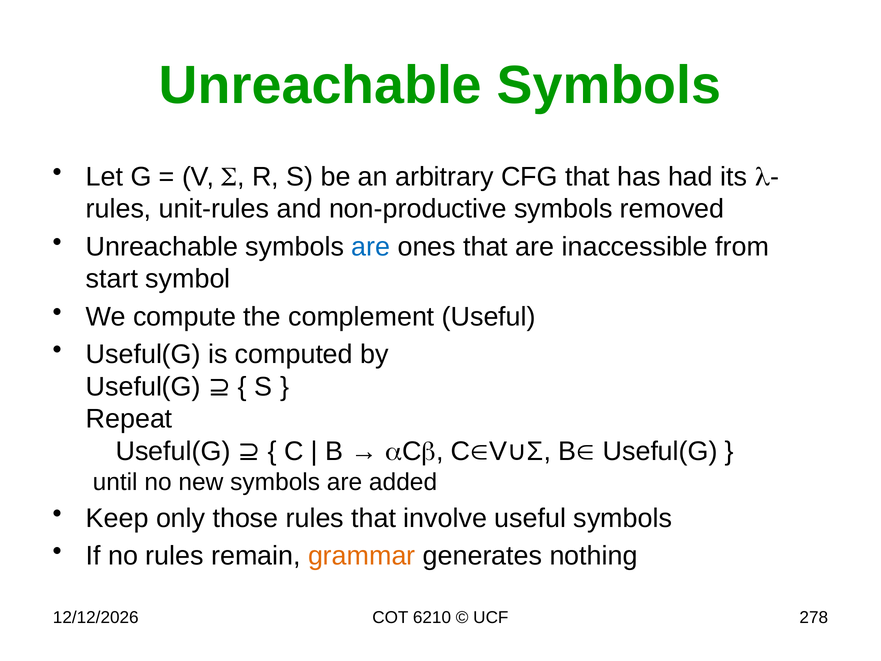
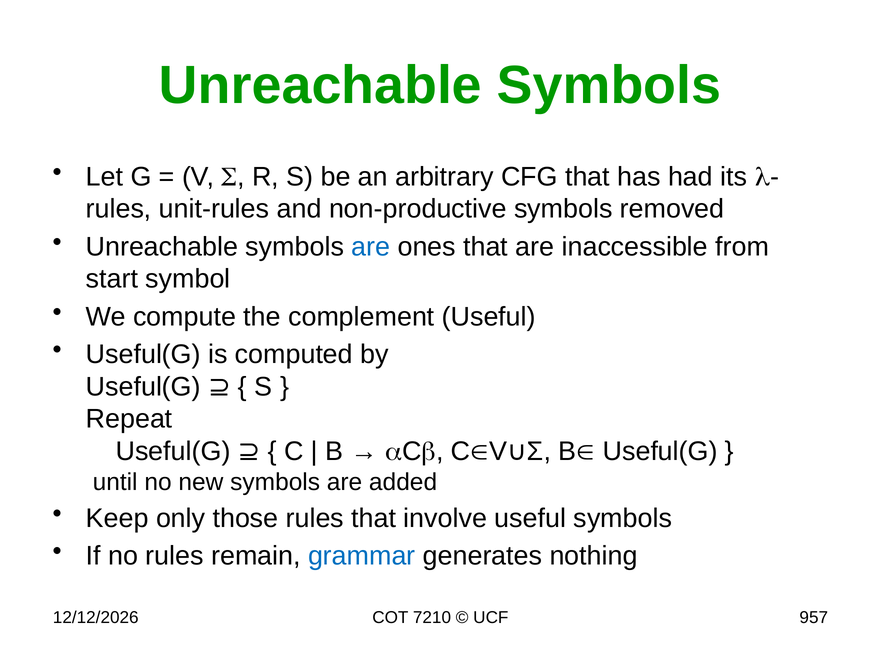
grammar colour: orange -> blue
6210: 6210 -> 7210
278: 278 -> 957
